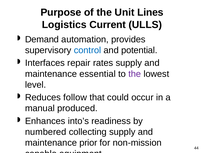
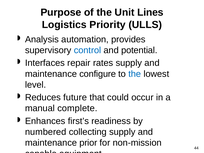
Current: Current -> Priority
Demand: Demand -> Analysis
essential: essential -> configure
the at (135, 74) colour: purple -> blue
follow: follow -> future
produced: produced -> complete
into’s: into’s -> first’s
